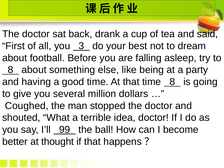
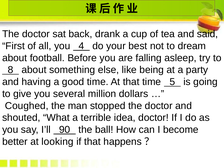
3: 3 -> 4
time 8: 8 -> 5
99: 99 -> 90
thought: thought -> looking
